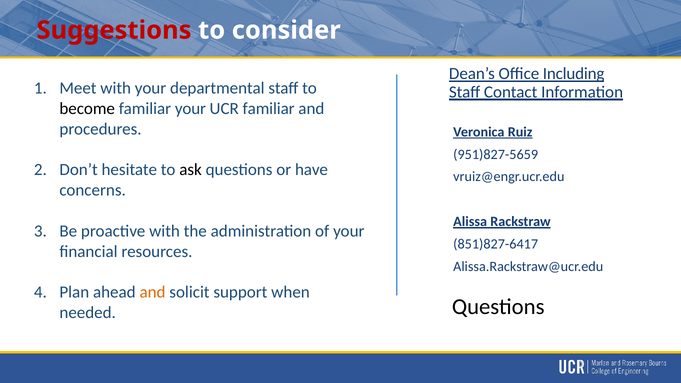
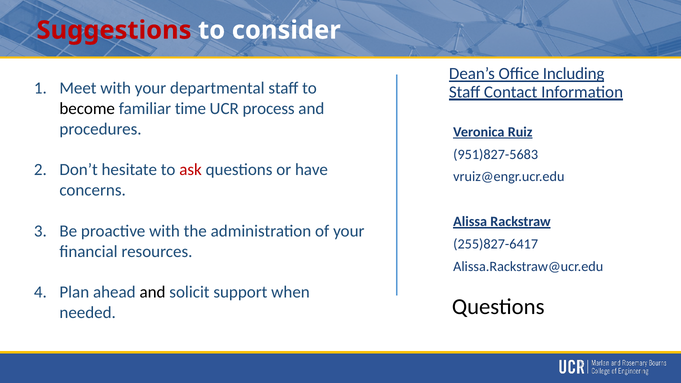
familiar your: your -> time
UCR familiar: familiar -> process
951)827-5659: 951)827-5659 -> 951)827-5683
ask colour: black -> red
851)827-6417: 851)827-6417 -> 255)827-6417
and at (153, 292) colour: orange -> black
